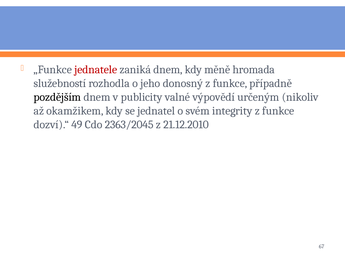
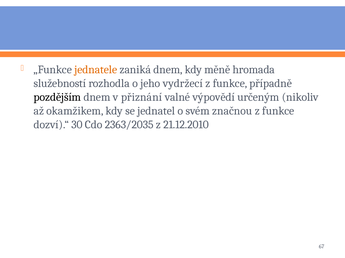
jednatele colour: red -> orange
donosný: donosný -> vydržecí
publicity: publicity -> přiznání
integrity: integrity -> značnou
49: 49 -> 30
2363/2045: 2363/2045 -> 2363/2035
